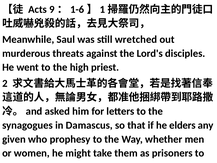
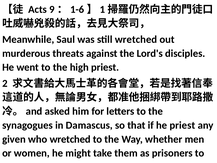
he elders: elders -> priest
who prophesy: prophesy -> wretched
